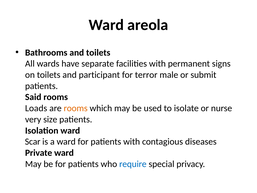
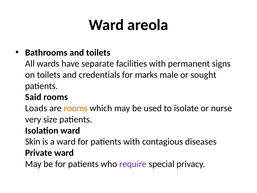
participant: participant -> credentials
terror: terror -> marks
submit: submit -> sought
Scar: Scar -> Skin
require colour: blue -> purple
